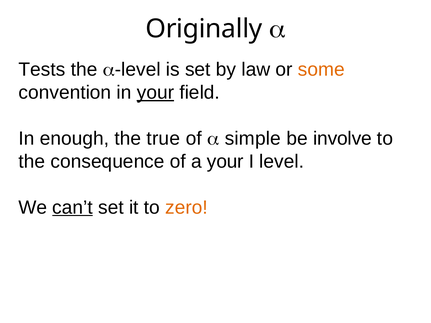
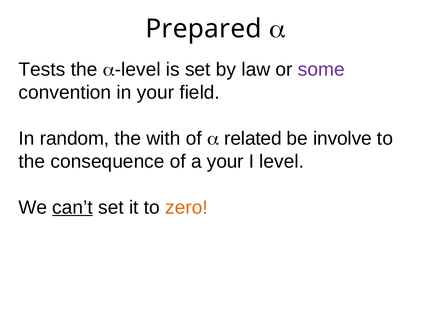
Originally: Originally -> Prepared
some colour: orange -> purple
your at (155, 93) underline: present -> none
enough: enough -> random
true: true -> with
simple: simple -> related
